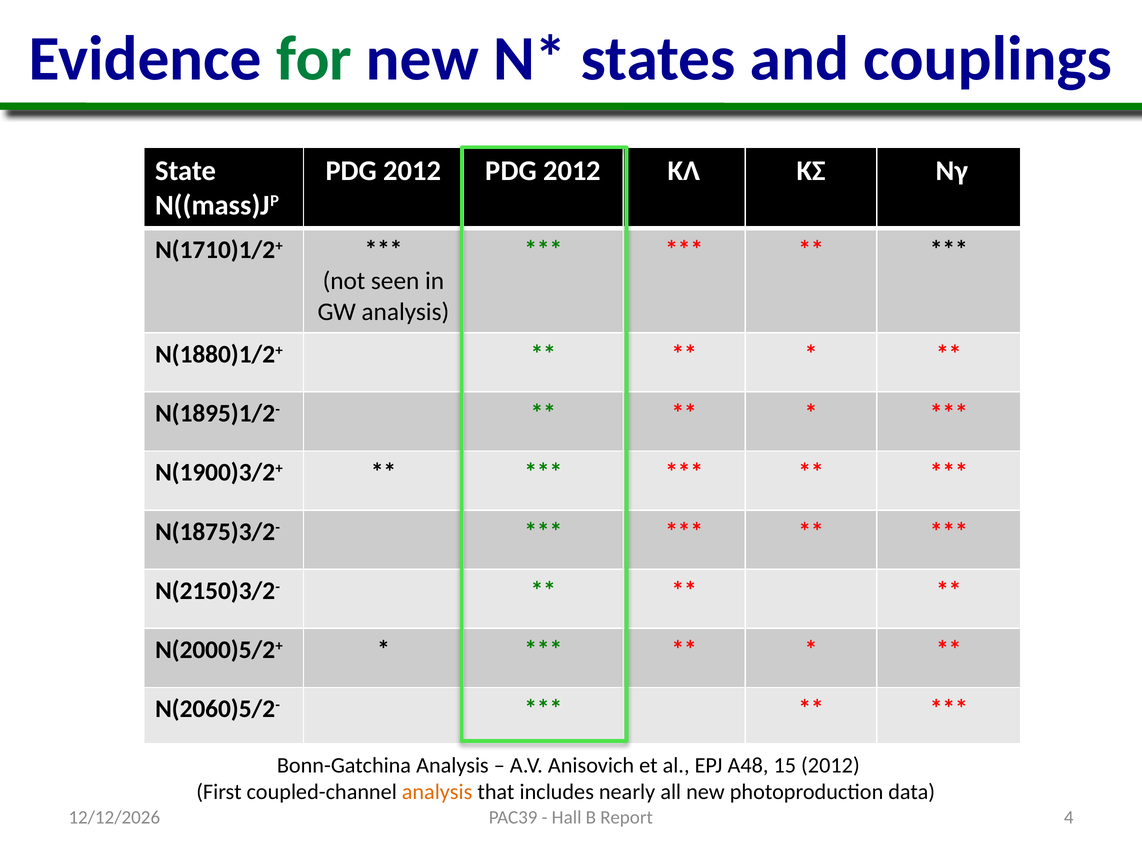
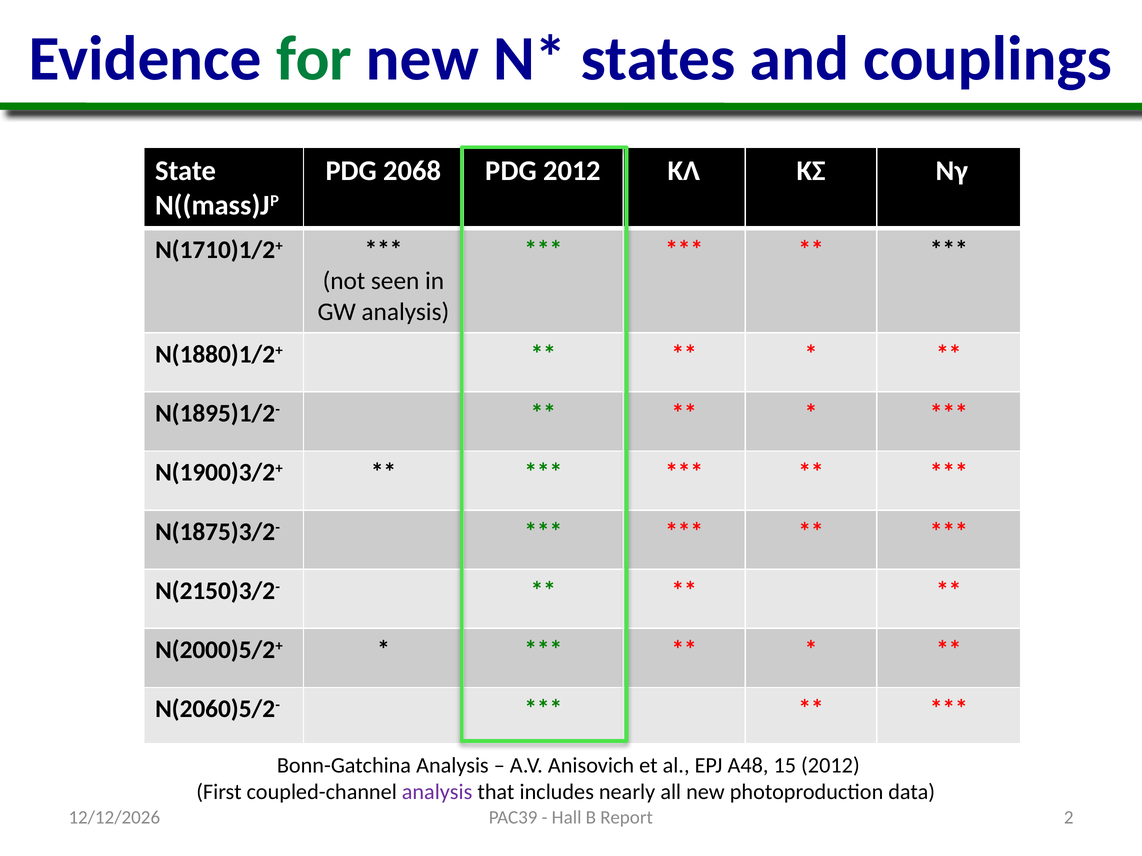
2012 at (412, 171): 2012 -> 2068
analysis at (437, 792) colour: orange -> purple
4: 4 -> 2
